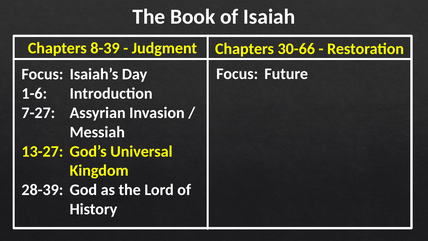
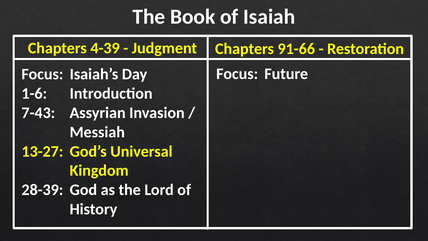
8-39: 8-39 -> 4-39
30-66: 30-66 -> 91-66
7-27: 7-27 -> 7-43
